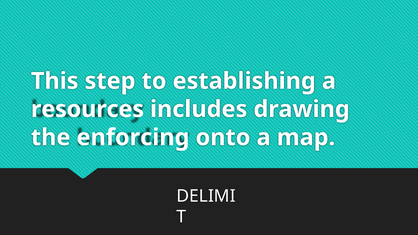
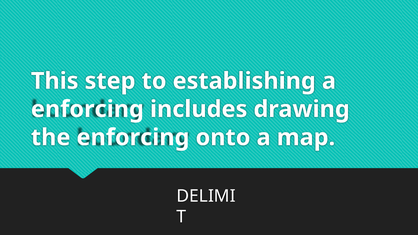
resources at (87, 109): resources -> enforcing
